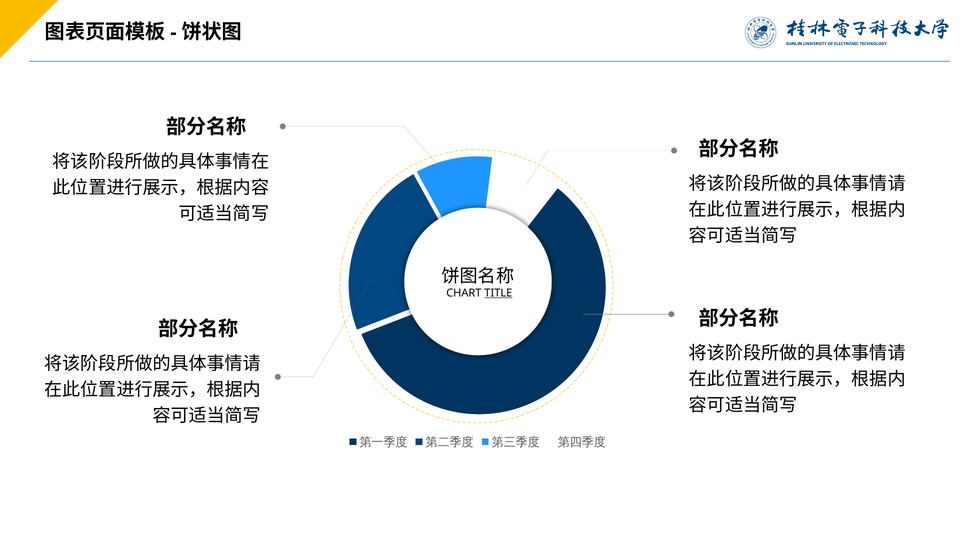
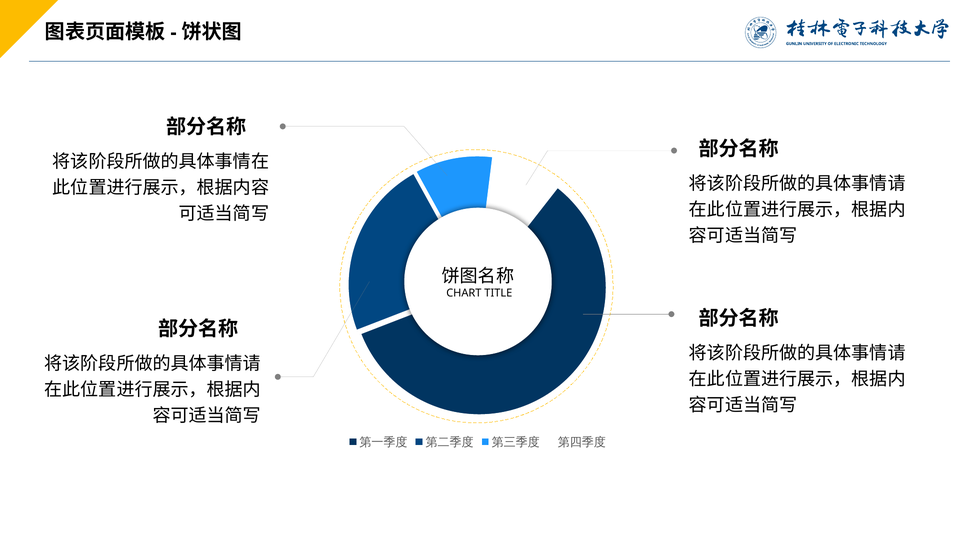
TITLE underline: present -> none
